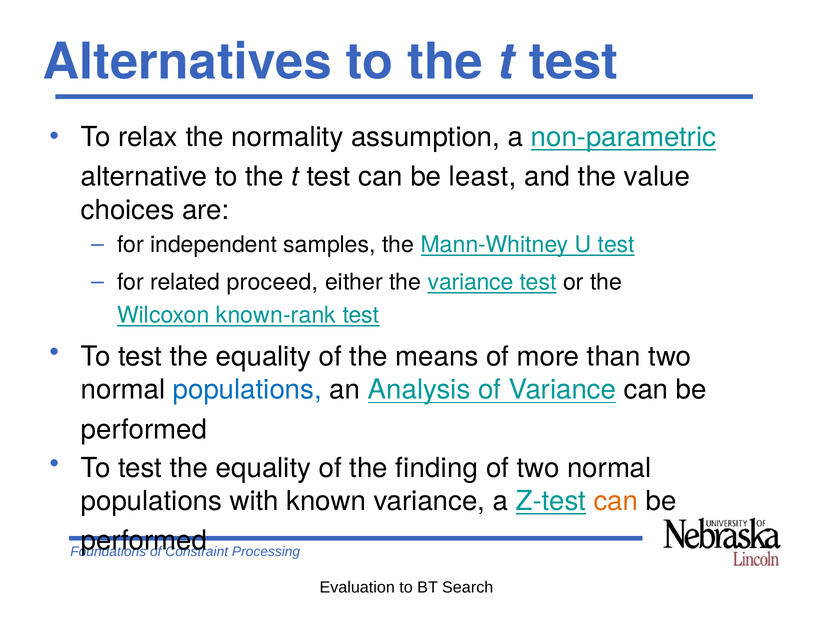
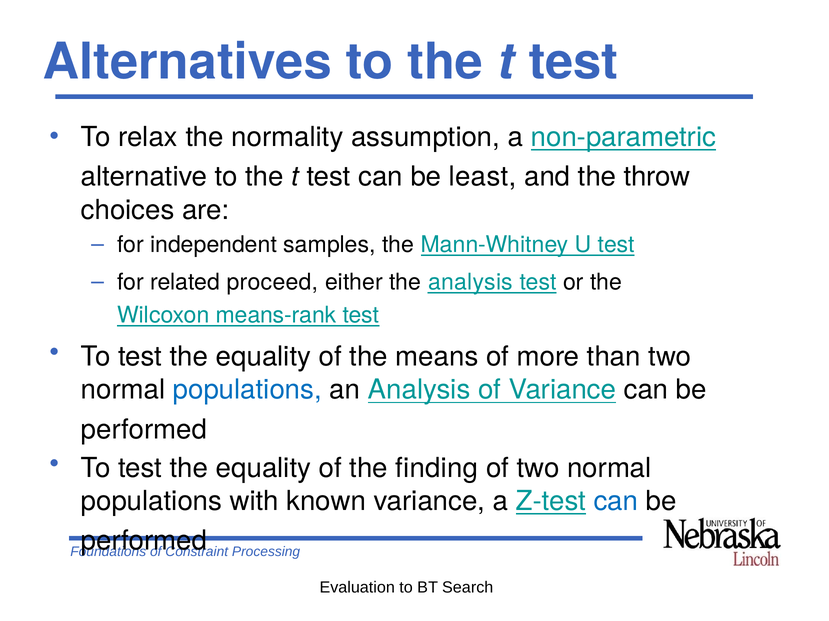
value: value -> throw
the variance: variance -> analysis
known-rank: known-rank -> means-rank
can at (616, 502) colour: orange -> blue
